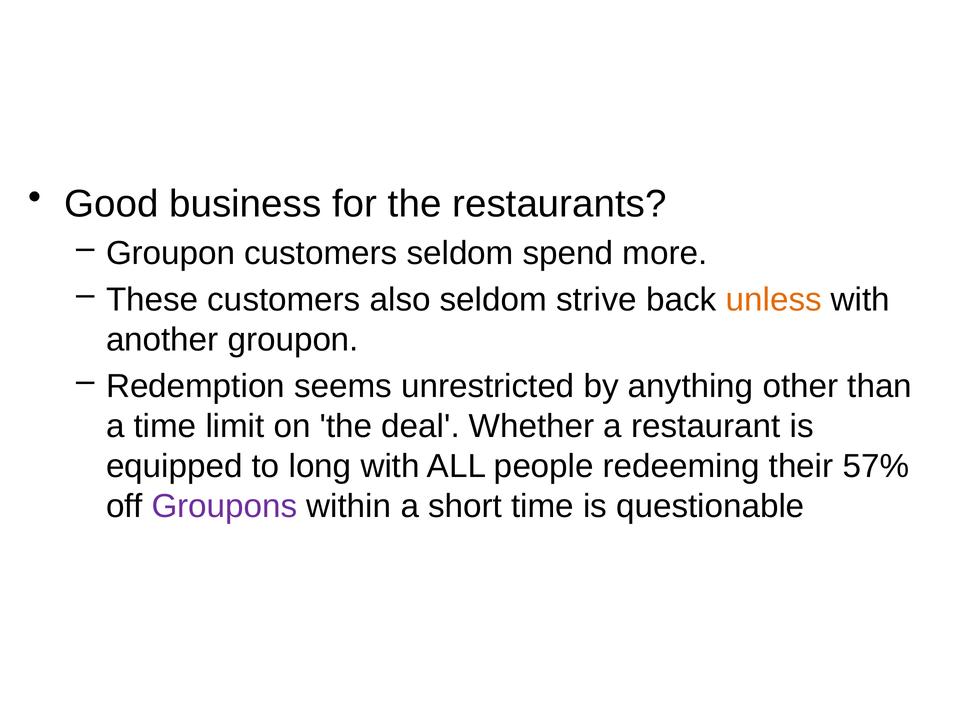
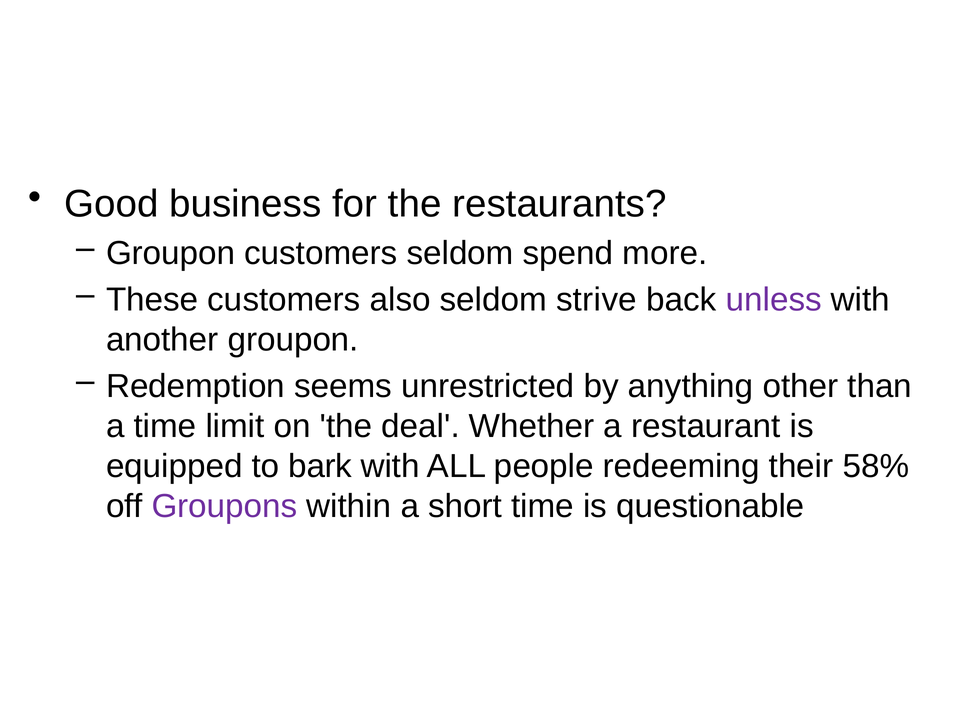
unless colour: orange -> purple
long: long -> bark
57%: 57% -> 58%
